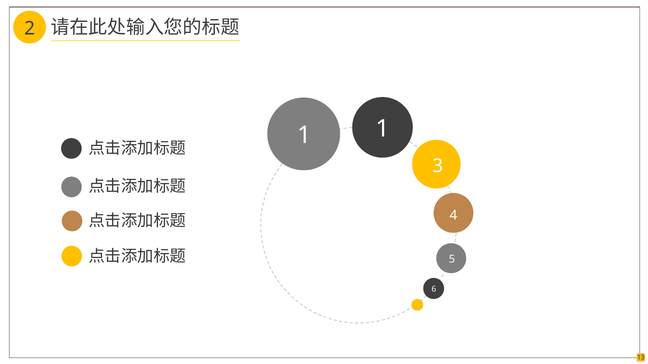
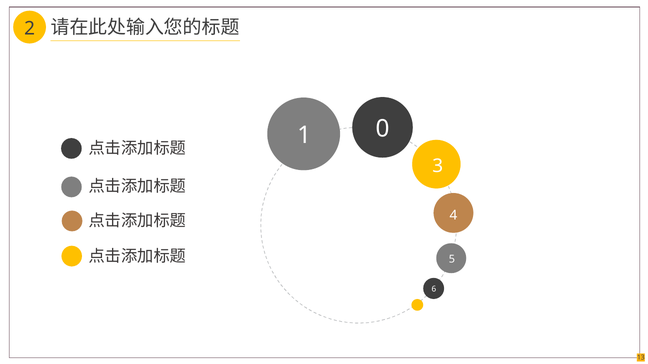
1 1: 1 -> 0
